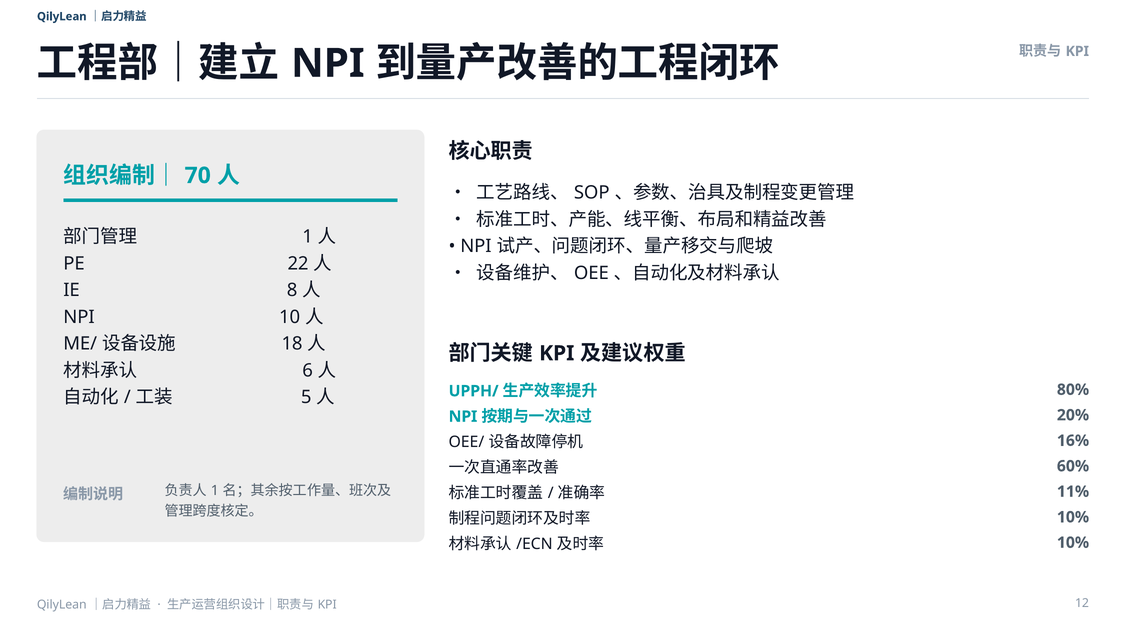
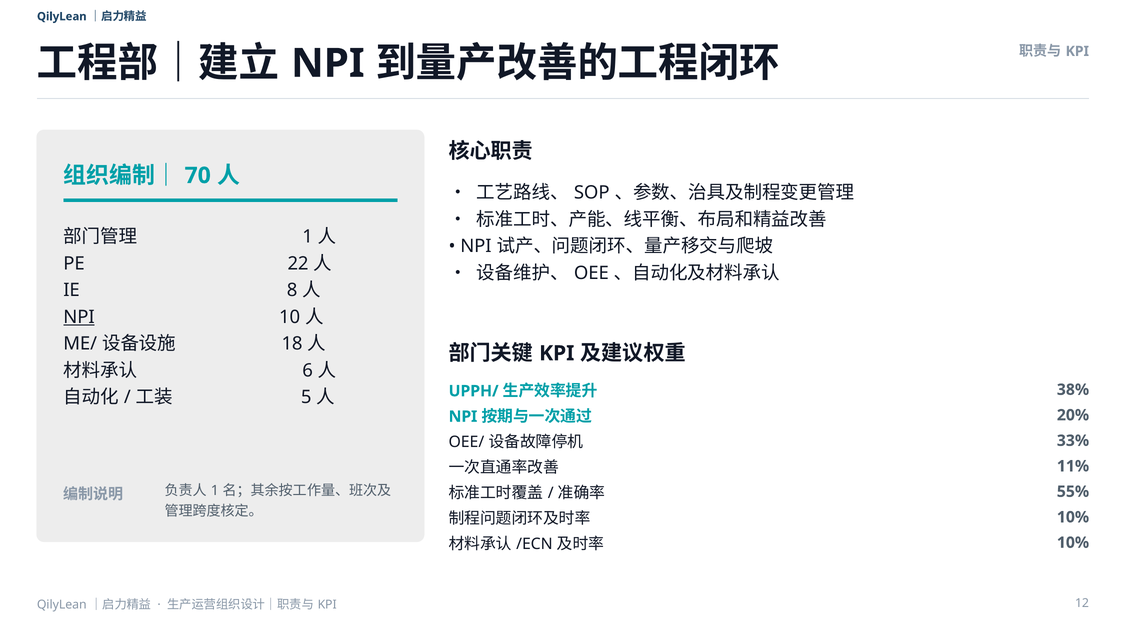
NPI at (79, 317) underline: none -> present
80%: 80% -> 38%
16%: 16% -> 33%
60%: 60% -> 11%
11%: 11% -> 55%
